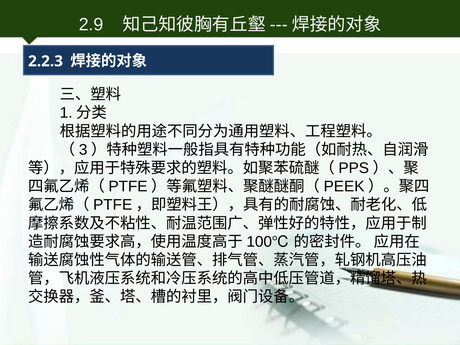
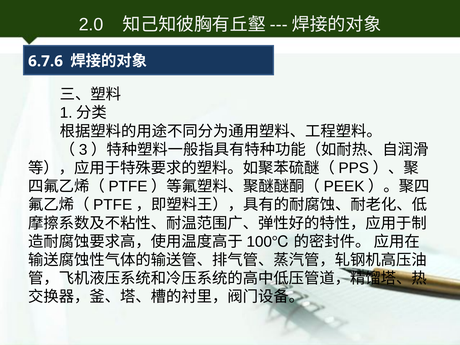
2.9: 2.9 -> 2.0
2.2.3: 2.2.3 -> 6.7.6
